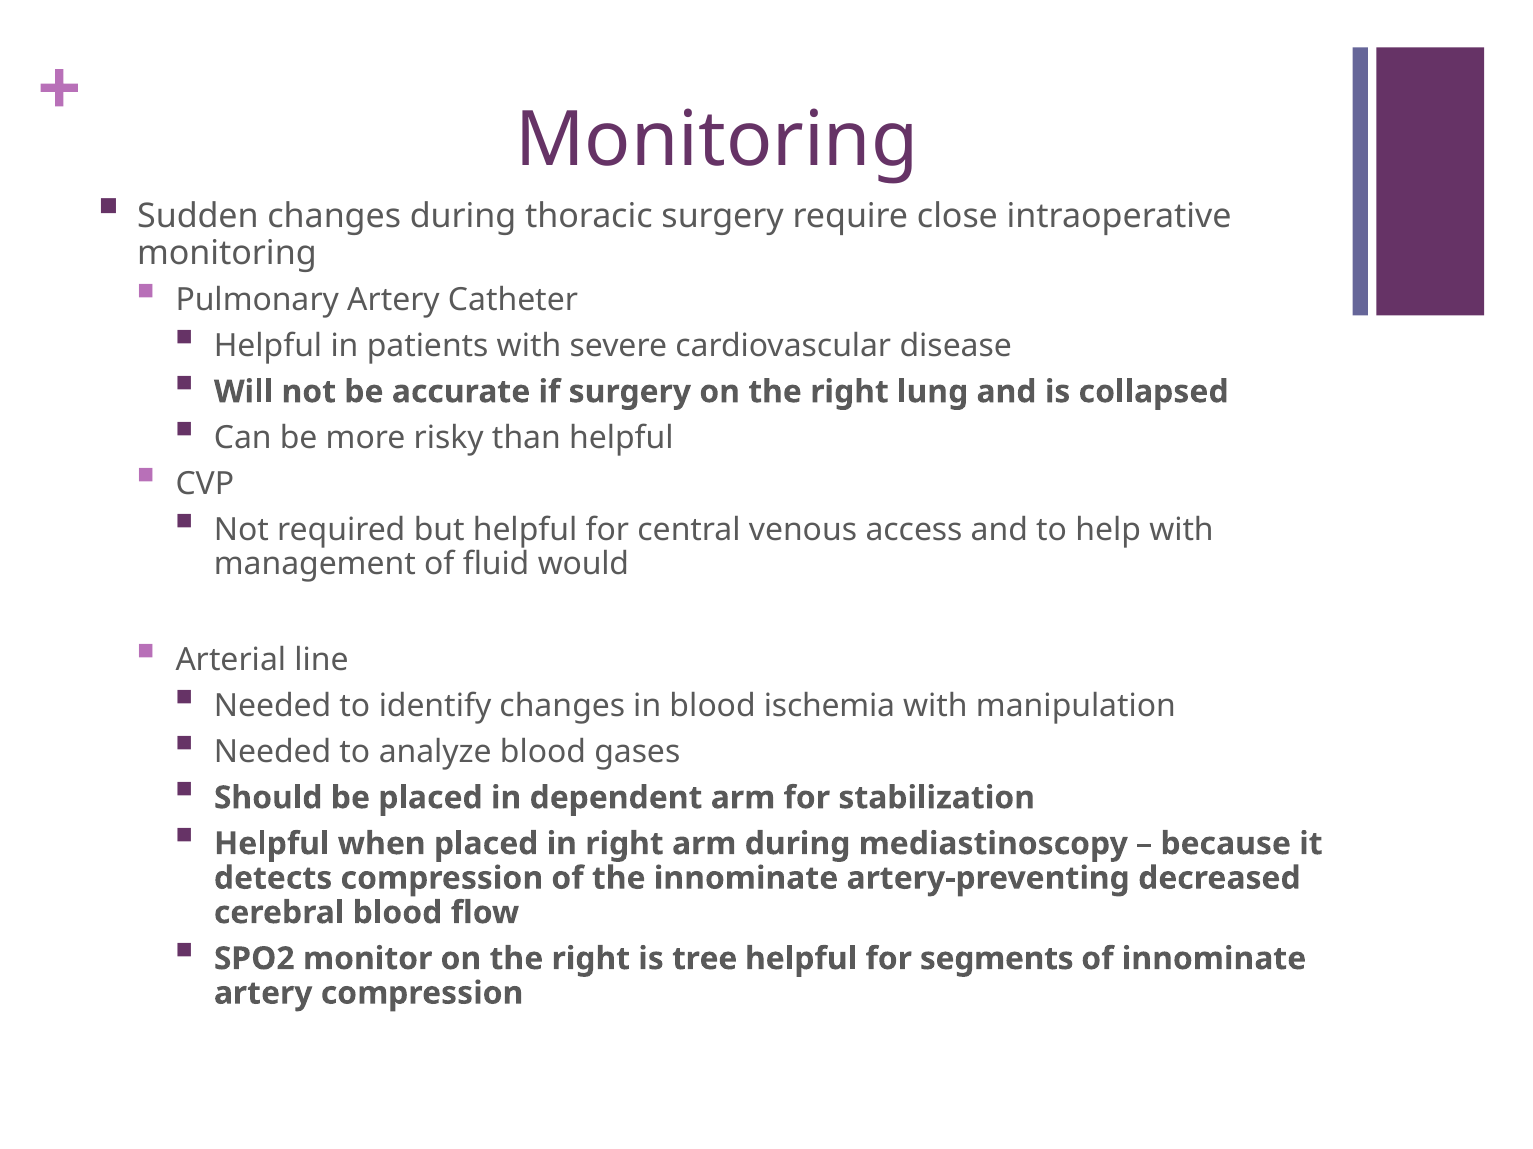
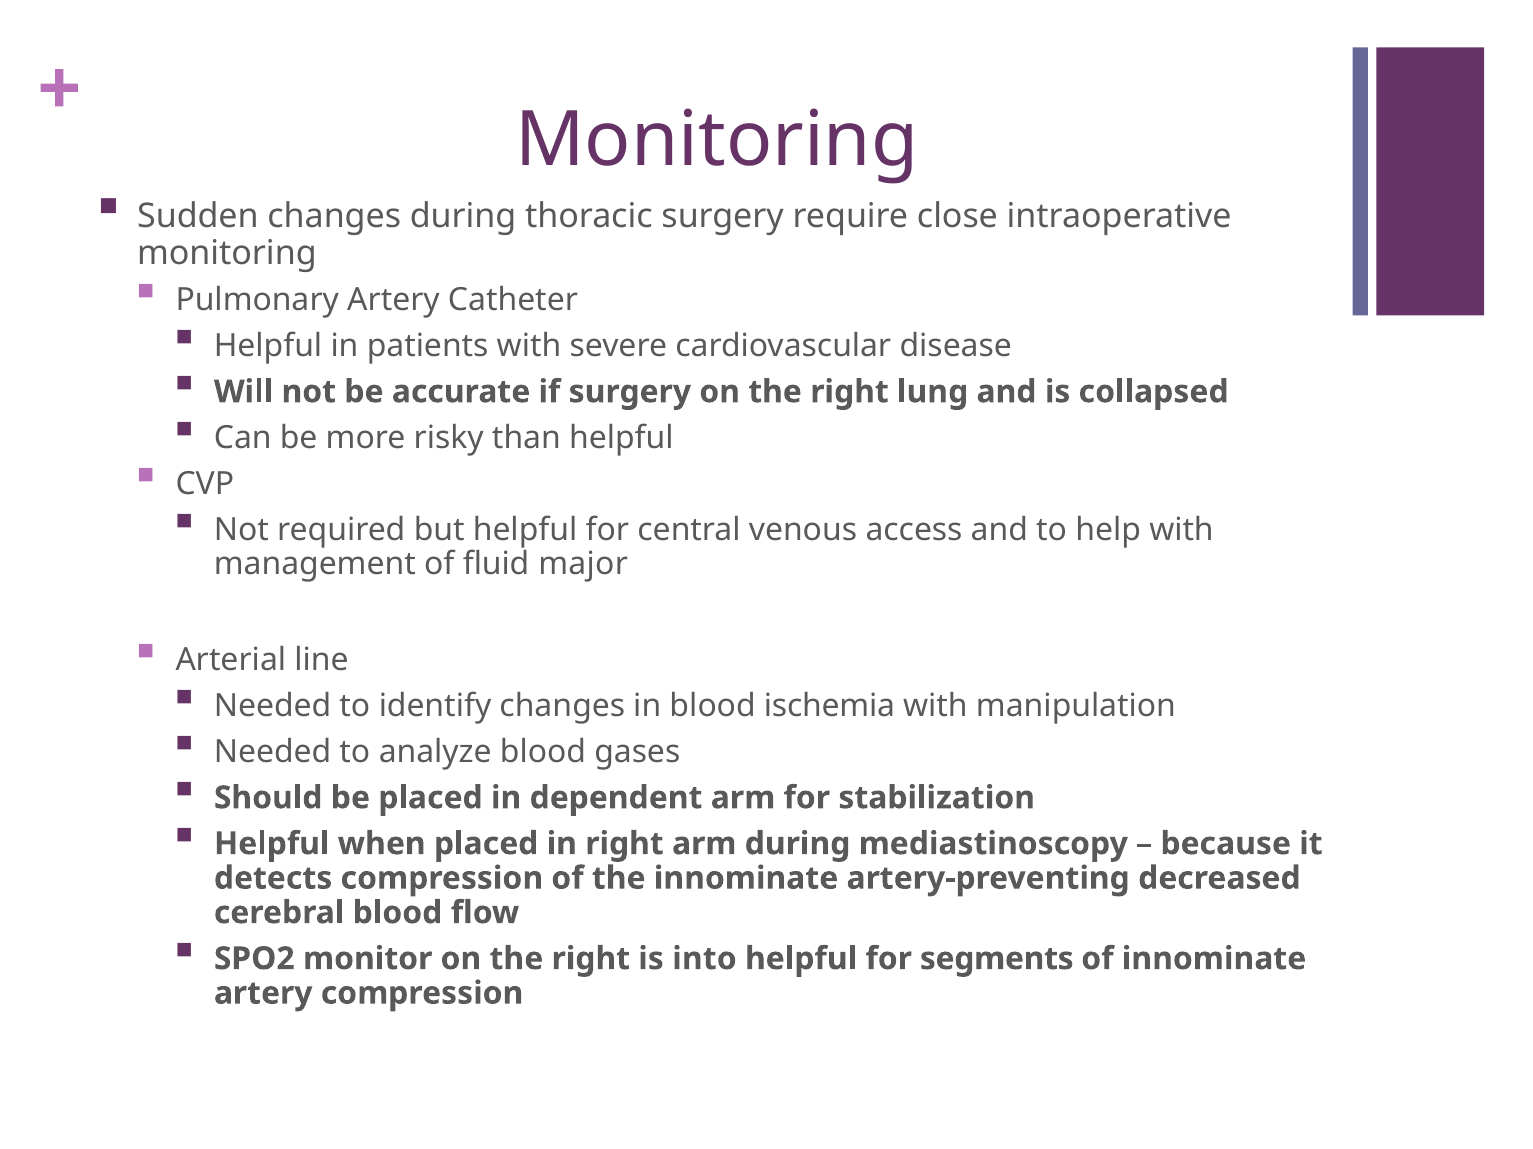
would: would -> major
tree: tree -> into
